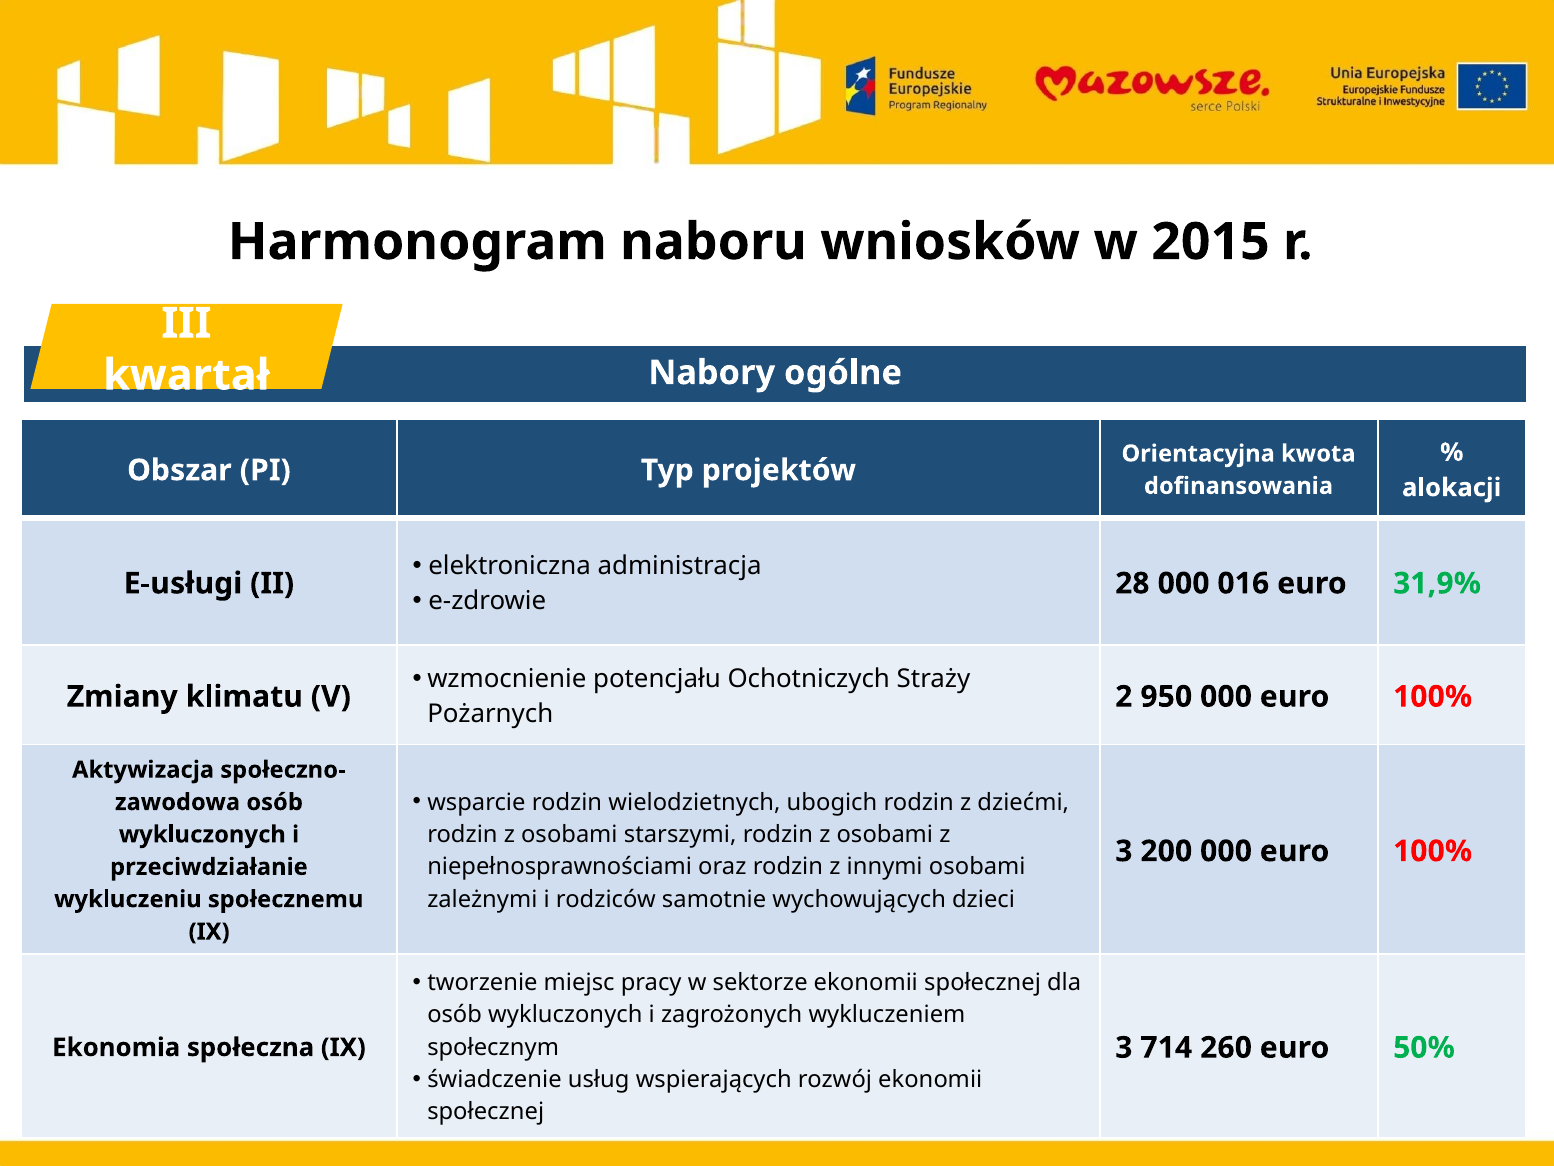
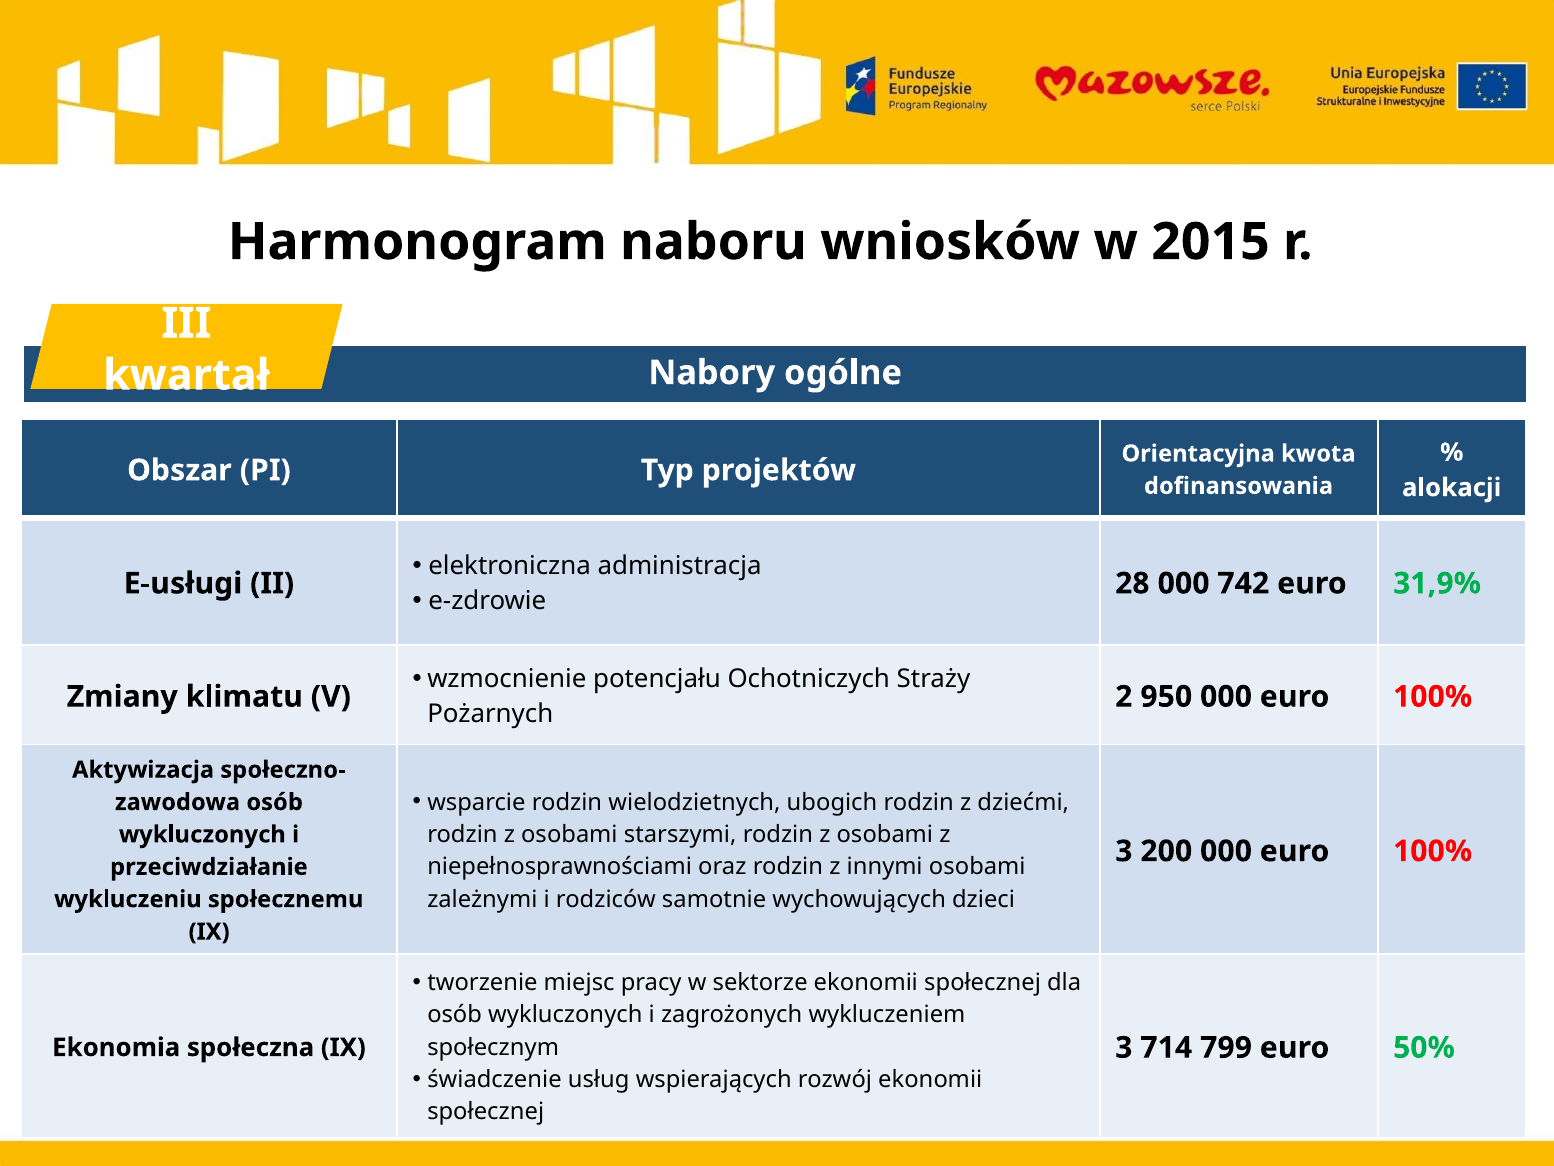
016: 016 -> 742
260: 260 -> 799
